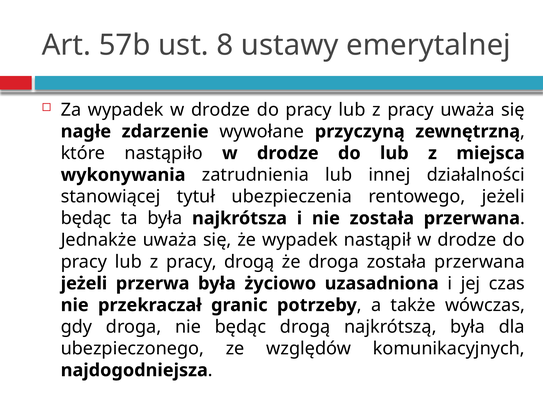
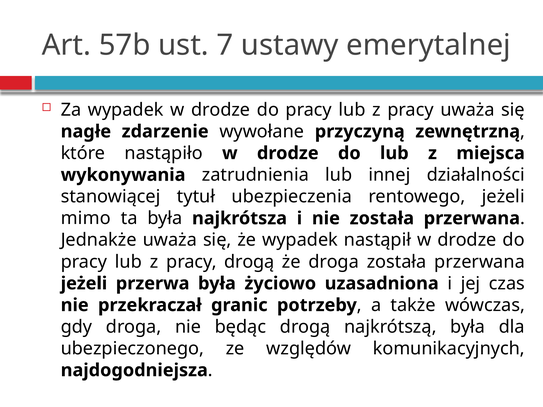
8: 8 -> 7
będąc at (86, 218): będąc -> mimo
